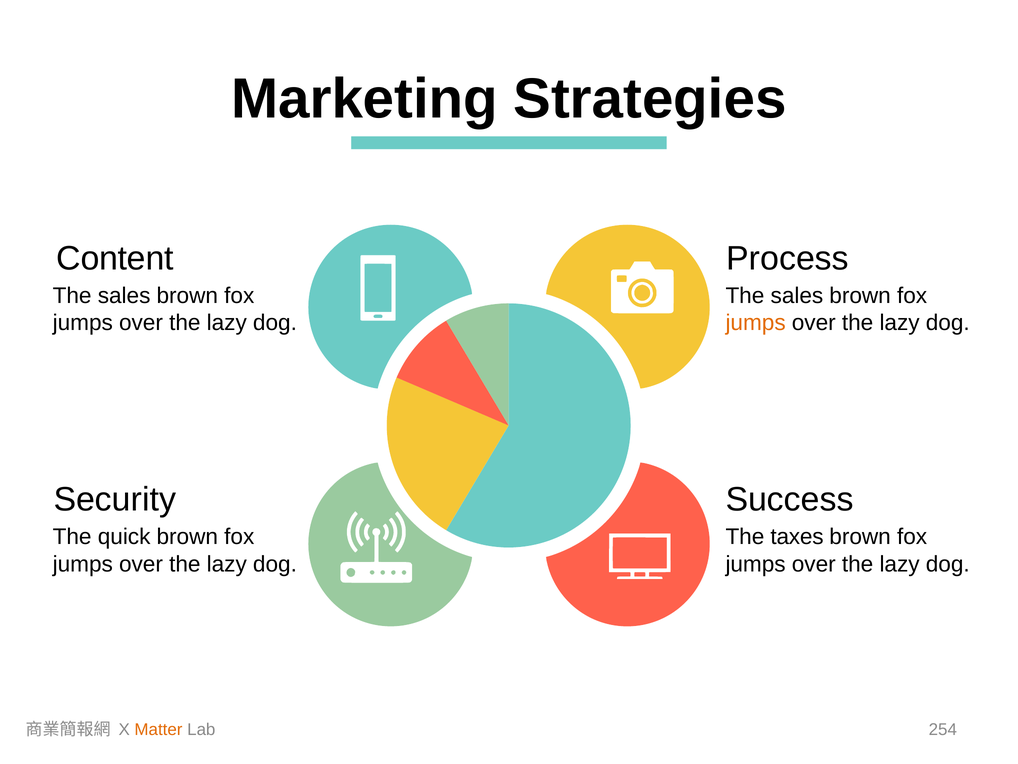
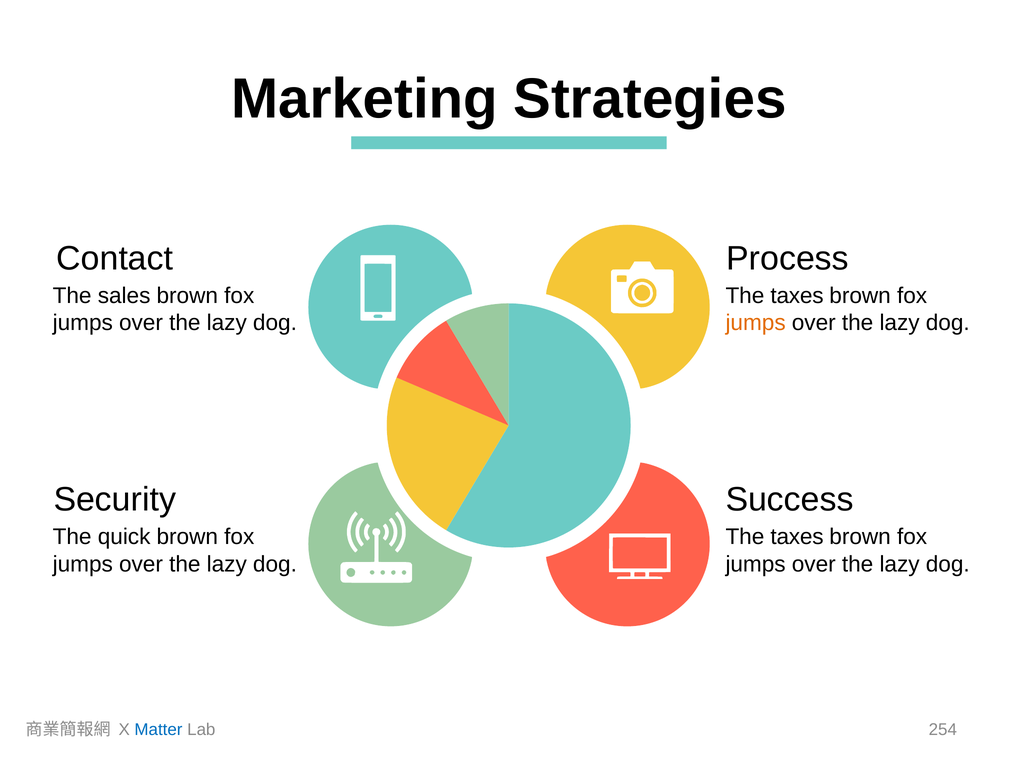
Content: Content -> Contact
sales at (797, 295): sales -> taxes
Matter colour: orange -> blue
